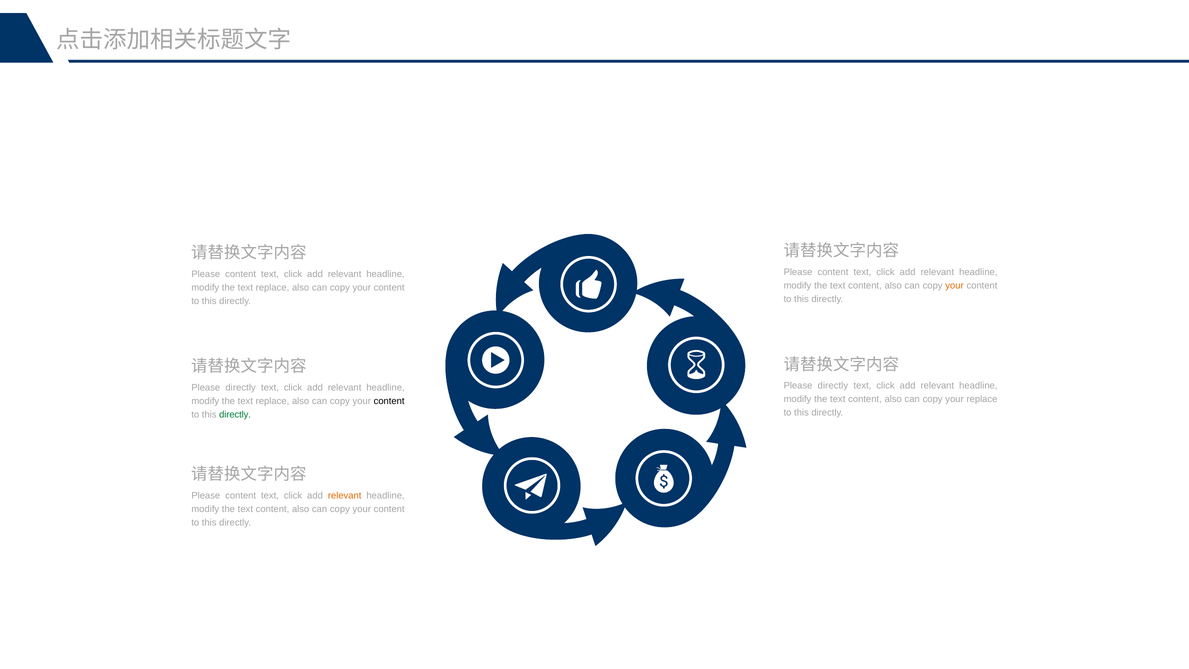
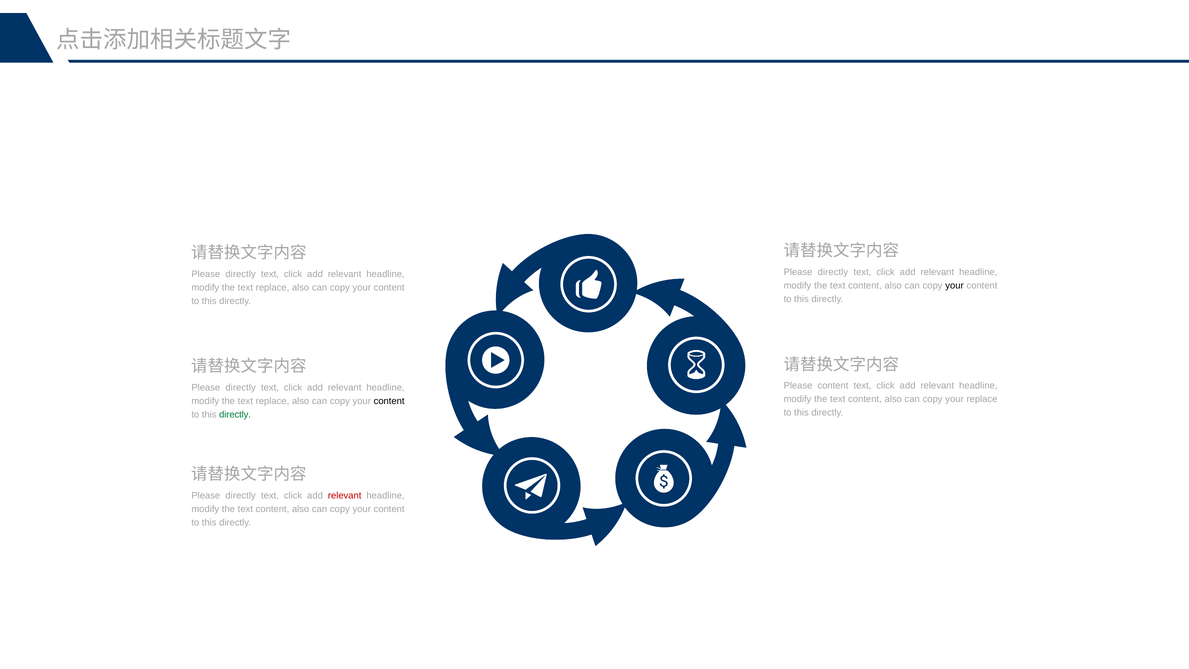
content at (833, 272): content -> directly
content at (241, 274): content -> directly
your at (955, 286) colour: orange -> black
directly at (833, 386): directly -> content
content at (241, 495): content -> directly
relevant at (345, 495) colour: orange -> red
